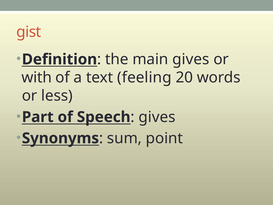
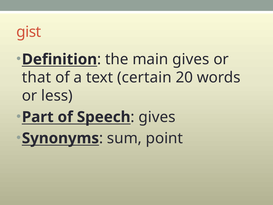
with: with -> that
feeling: feeling -> certain
